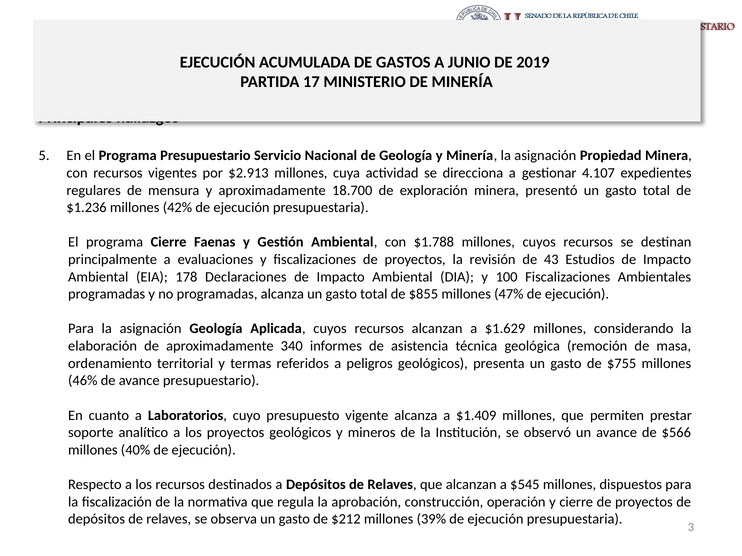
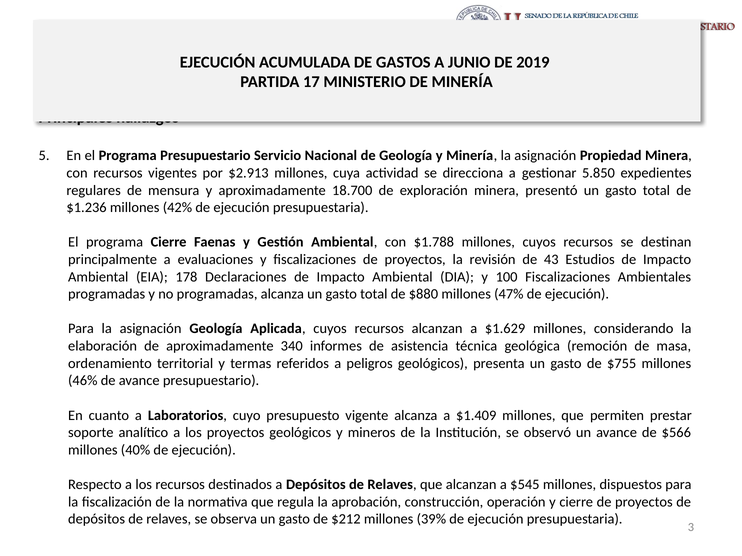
4.107: 4.107 -> 5.850
$855: $855 -> $880
